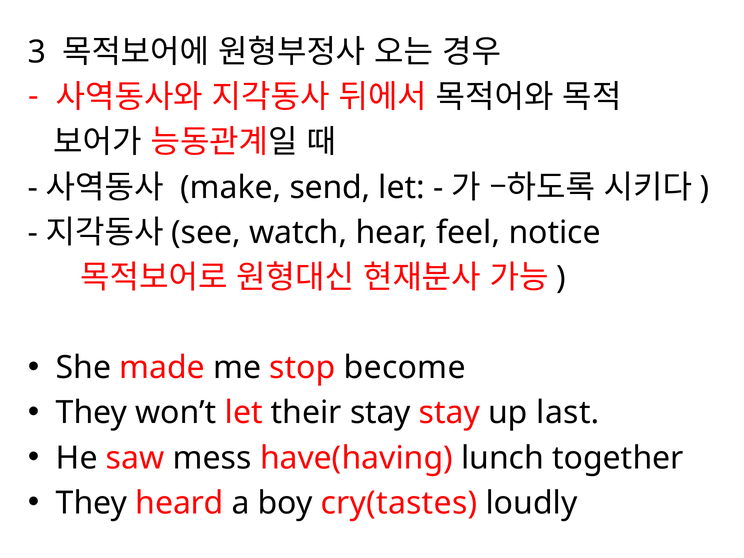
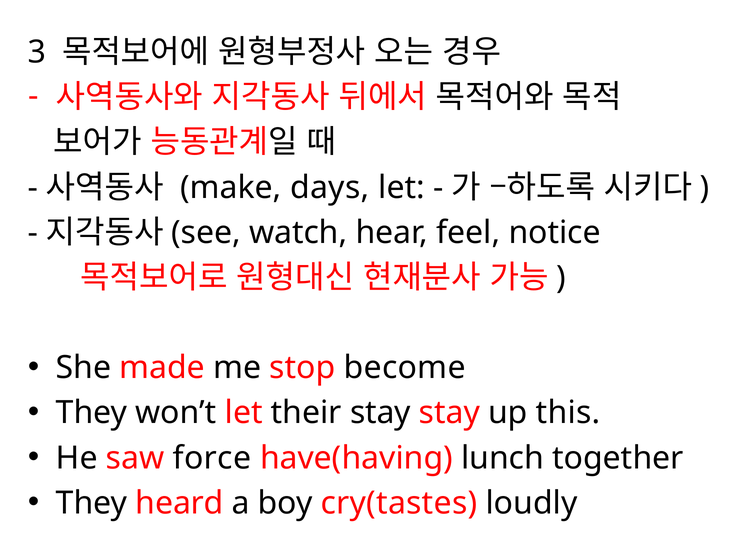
send: send -> days
last: last -> this
mess: mess -> force
